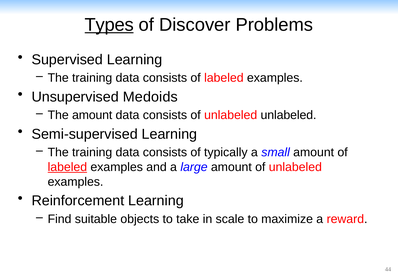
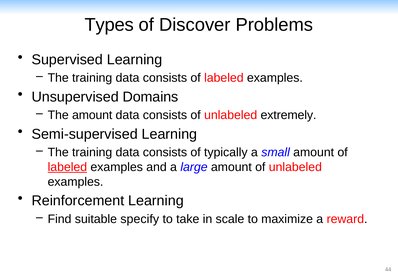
Types underline: present -> none
Medoids: Medoids -> Domains
unlabeled unlabeled: unlabeled -> extremely
objects: objects -> specify
